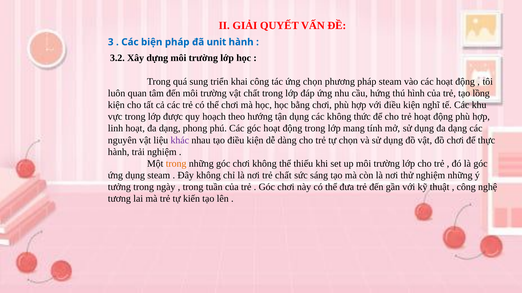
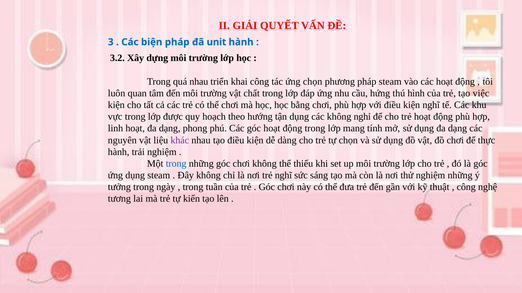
quá sung: sung -> nhau
lồng: lồng -> việc
thức: thức -> nghỉ
trong at (176, 164) colour: orange -> blue
trẻ chất: chất -> nghĩ
